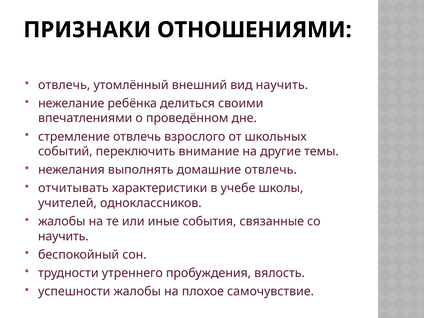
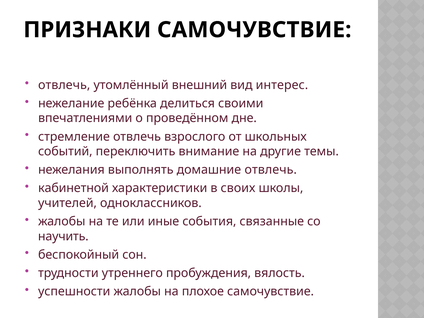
ПРИЗНАКИ ОТНОШЕНИЯМИ: ОТНОШЕНИЯМИ -> САМОЧУВСТВИЕ
вид научить: научить -> интерес
отчитывать: отчитывать -> кабинетной
учебе: учебе -> своих
